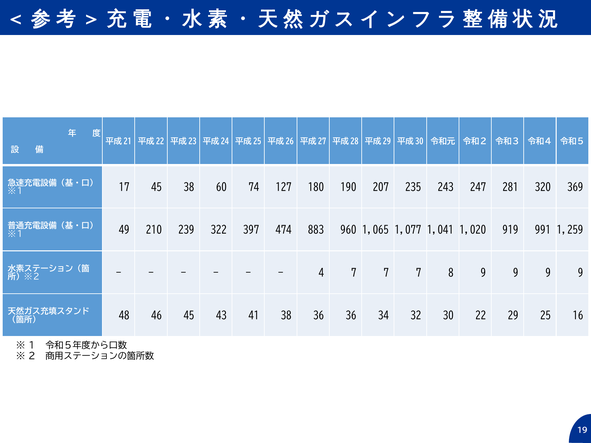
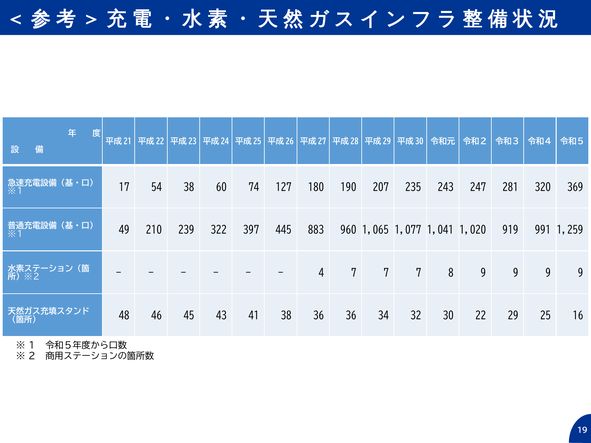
17 45: 45 -> 54
474: 474 -> 445
